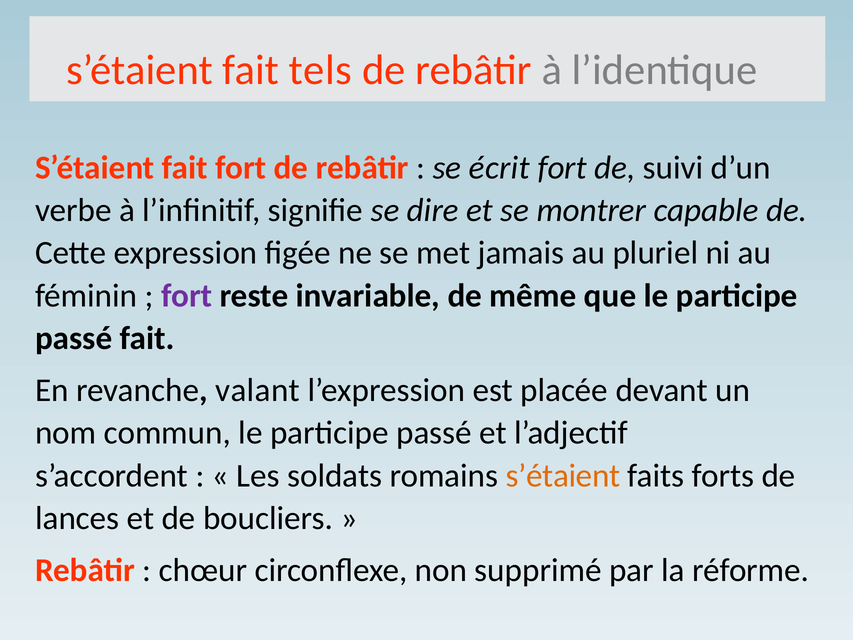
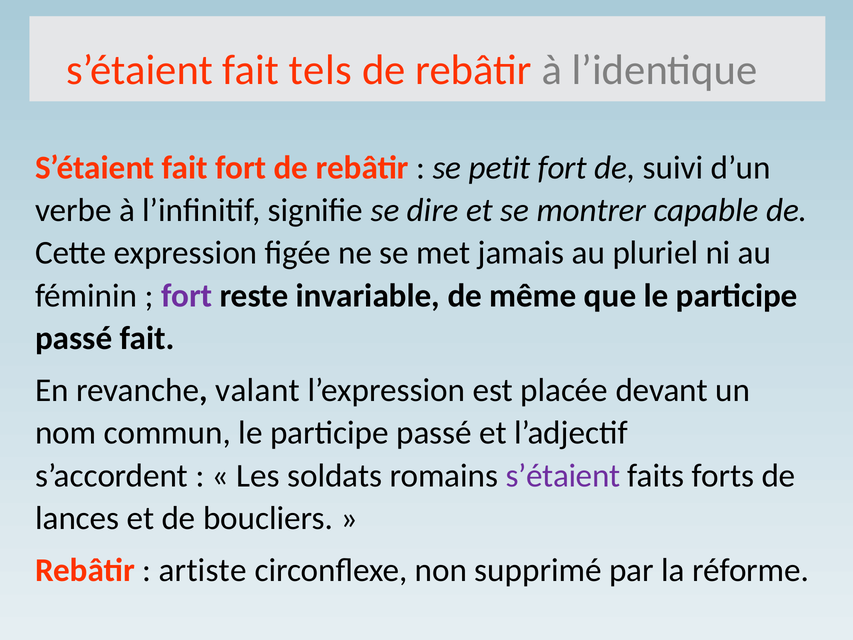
écrit: écrit -> petit
s’étaient at (563, 475) colour: orange -> purple
chœur: chœur -> artiste
